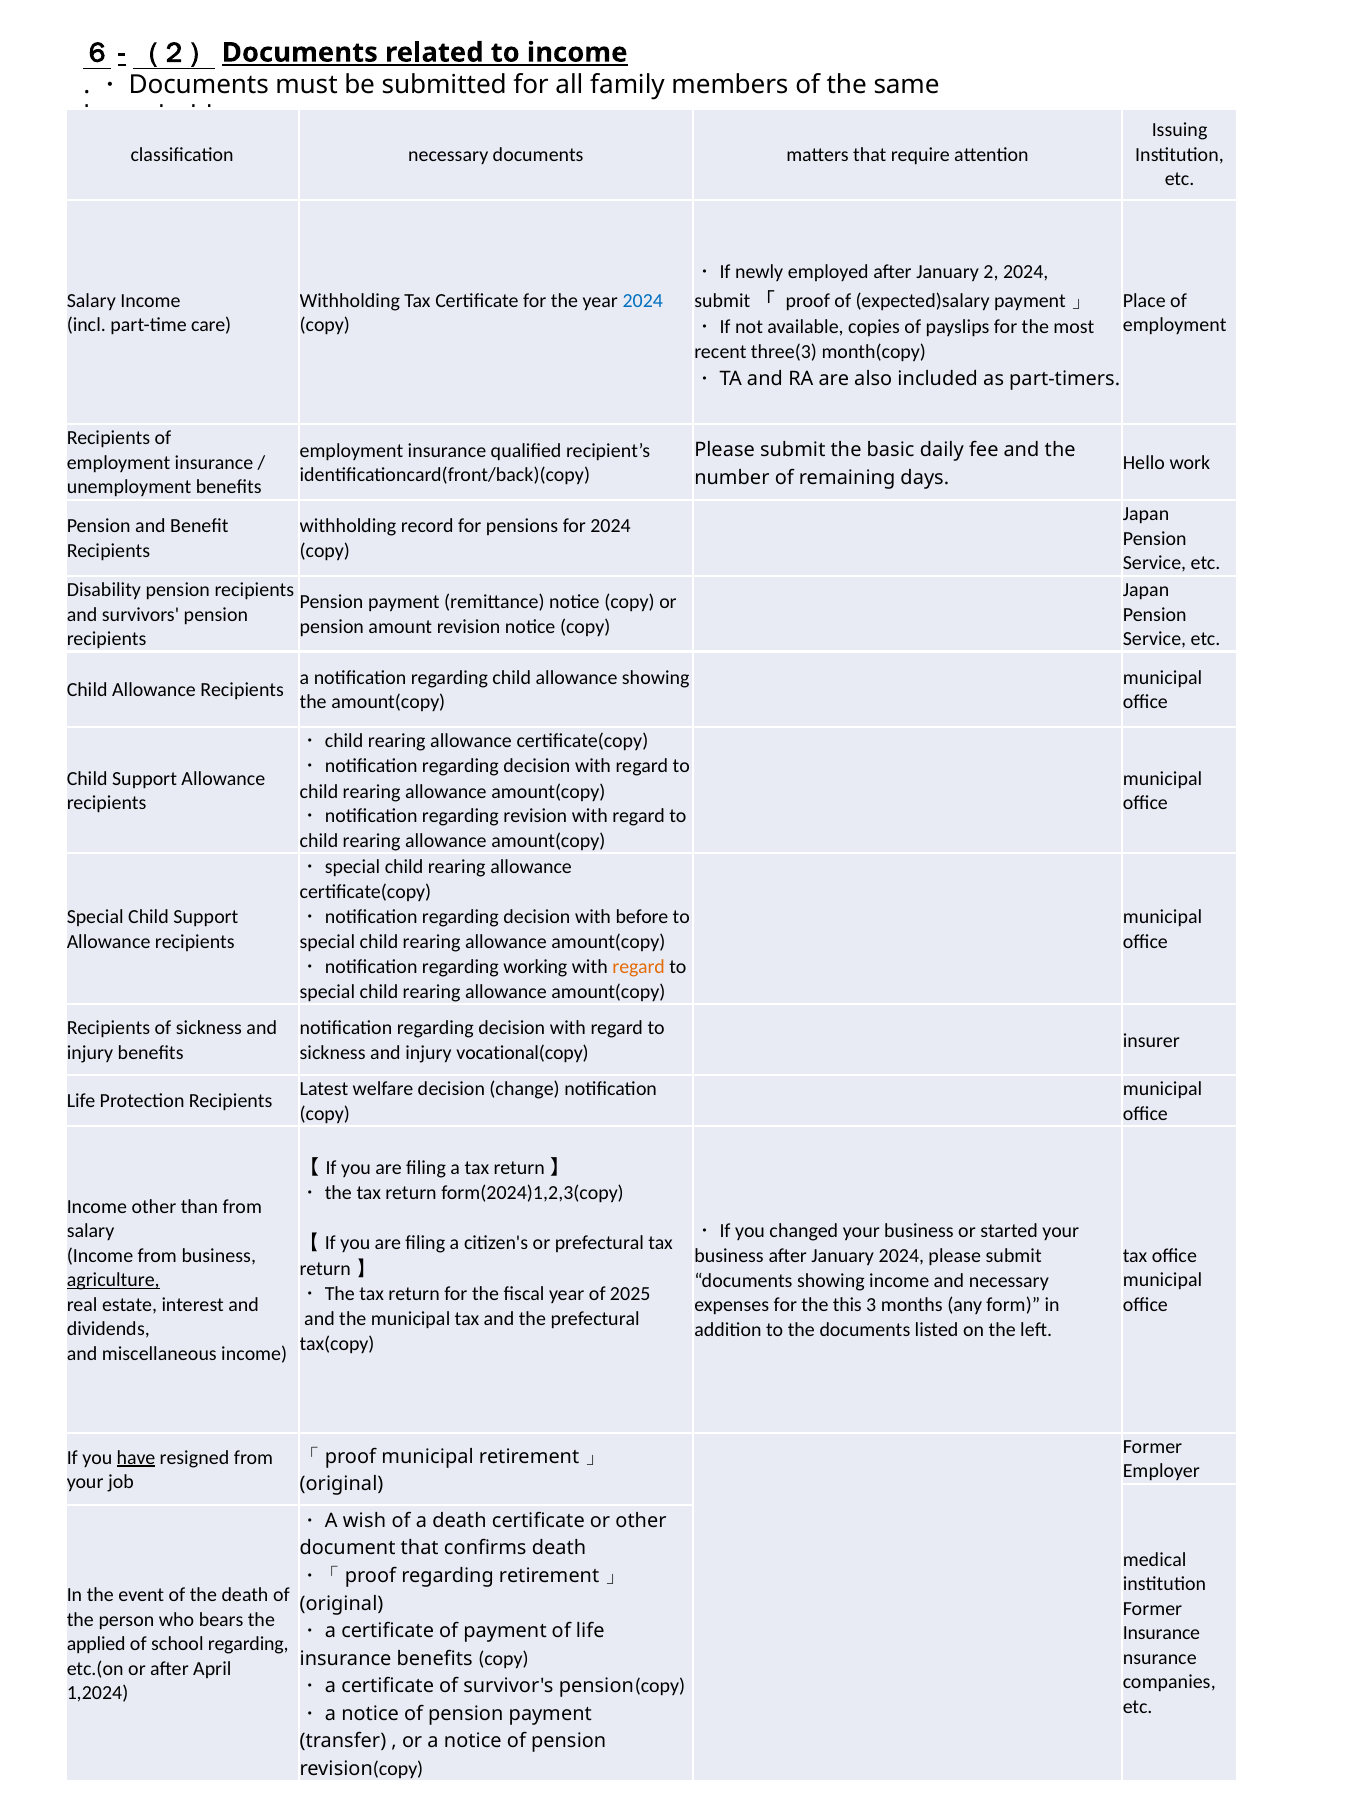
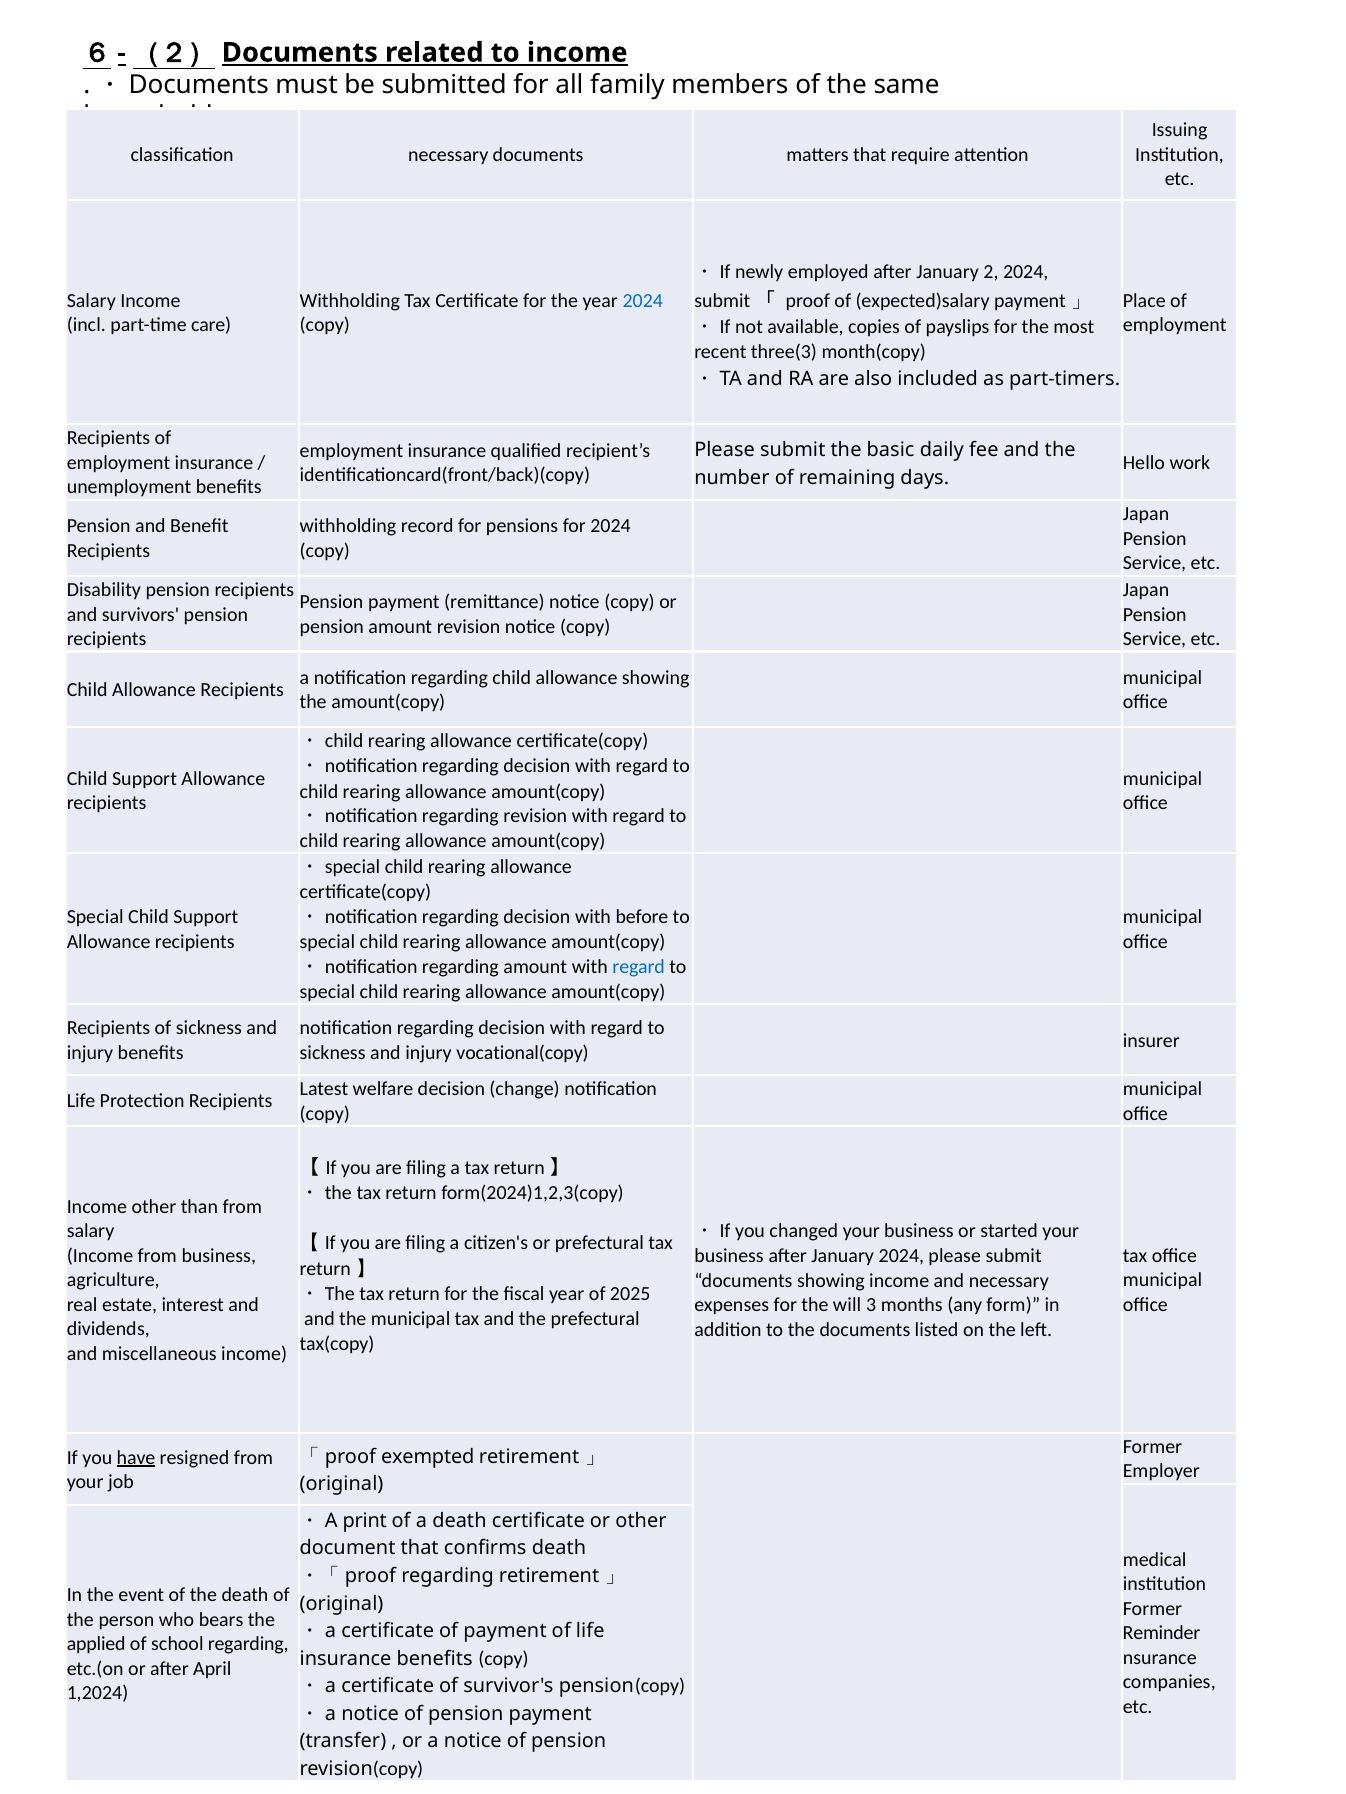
regarding working: working -> amount
regard at (639, 967) colour: orange -> blue
agriculture underline: present -> none
this: this -> will
proof municipal: municipal -> exempted
wish: wish -> print
Insurance at (1161, 1634): Insurance -> Reminder
